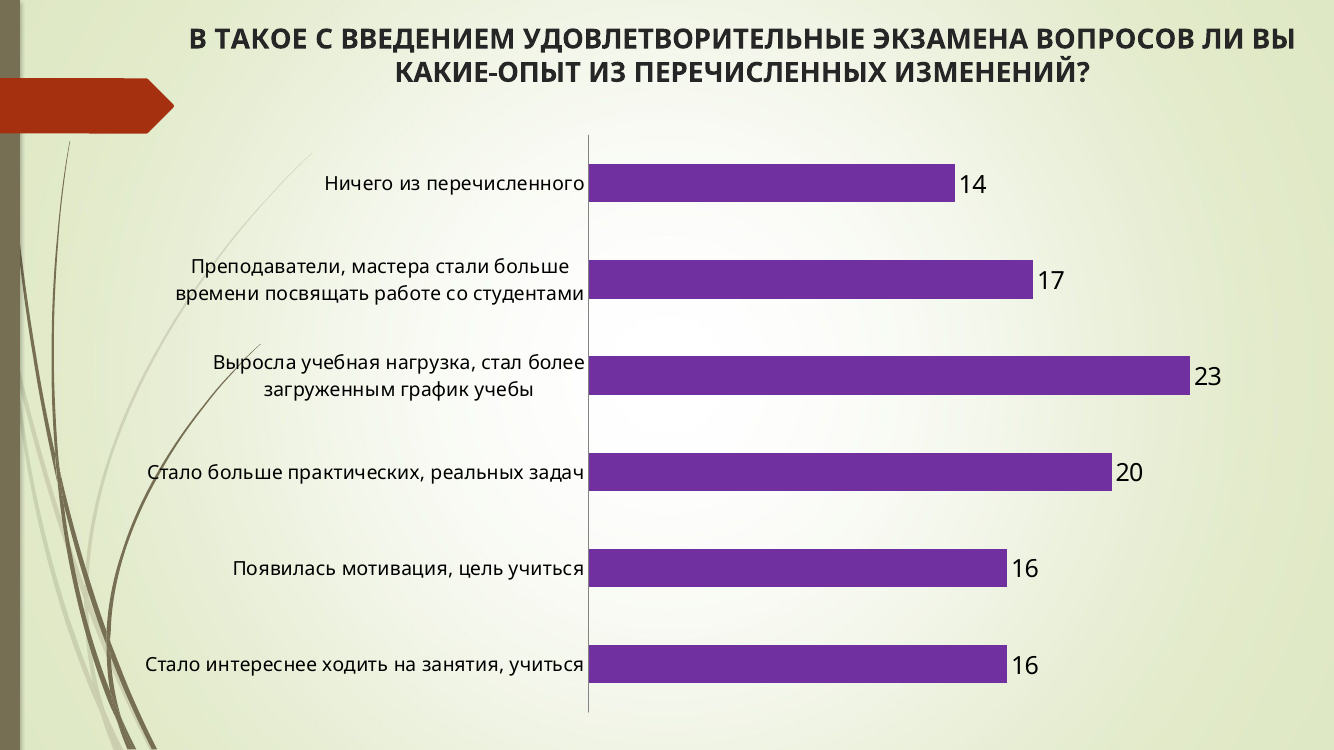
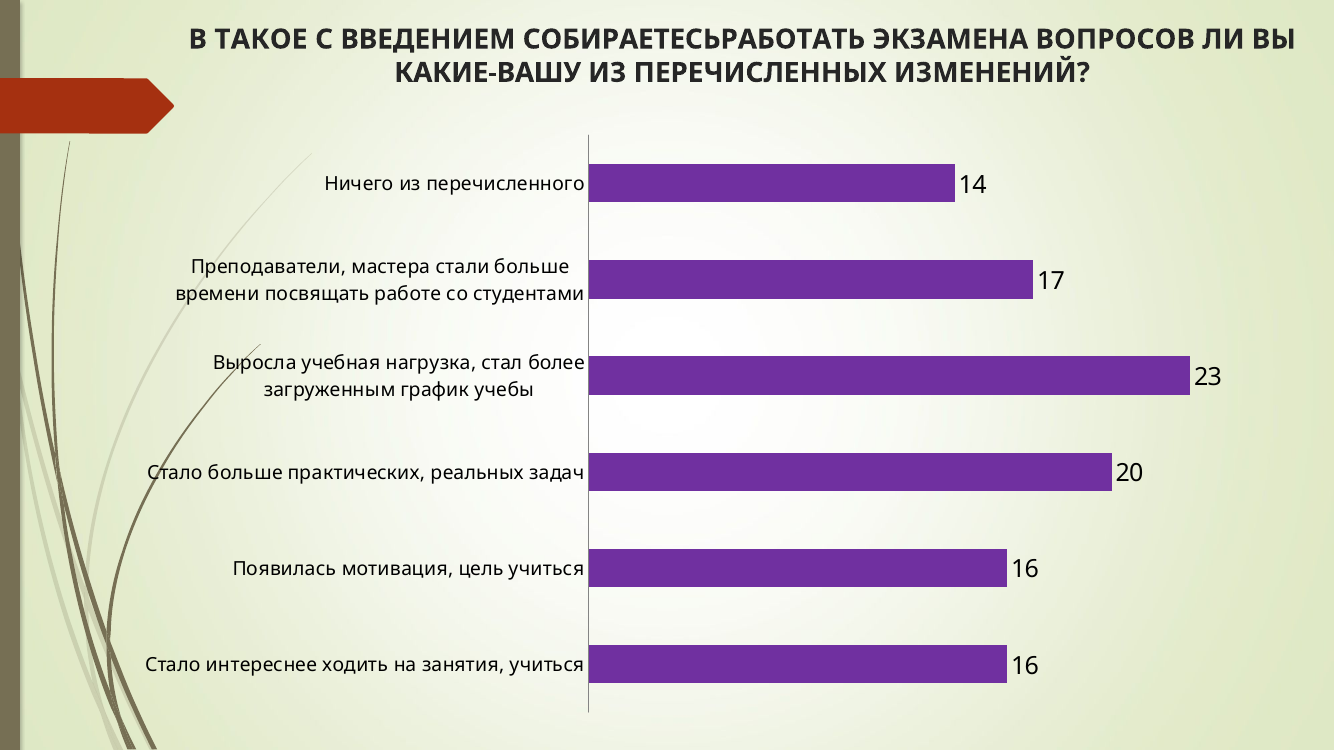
УДОВЛЕТВОРИТЕЛЬНЫЕ: УДОВЛЕТВОРИТЕЛЬНЫЕ -> СОБИРАЕТЕСЬРАБОТАТЬ
КАКИЕ-ОПЫТ: КАКИЕ-ОПЫТ -> КАКИЕ-ВАШУ
